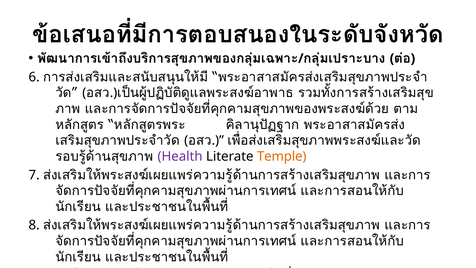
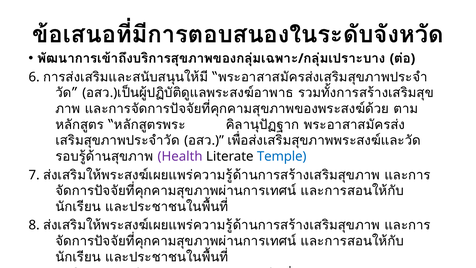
Temple colour: orange -> blue
